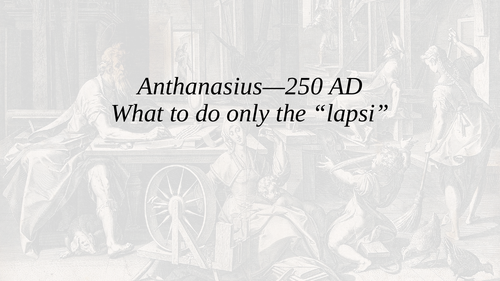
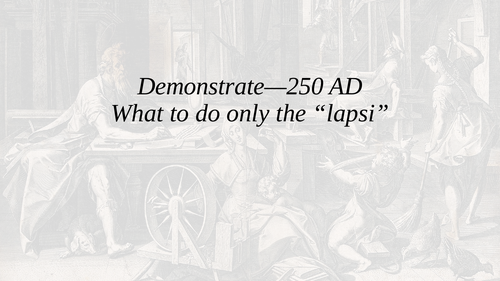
Anthanasius—250: Anthanasius—250 -> Demonstrate—250
